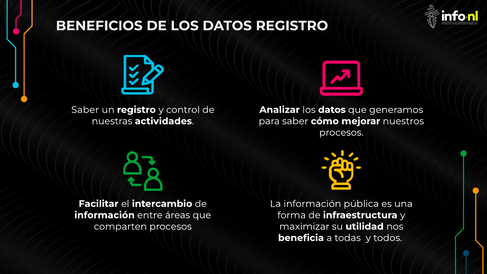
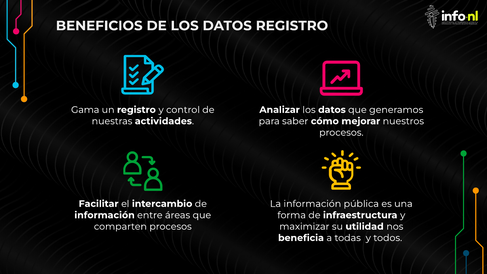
Saber at (85, 110): Saber -> Gama
